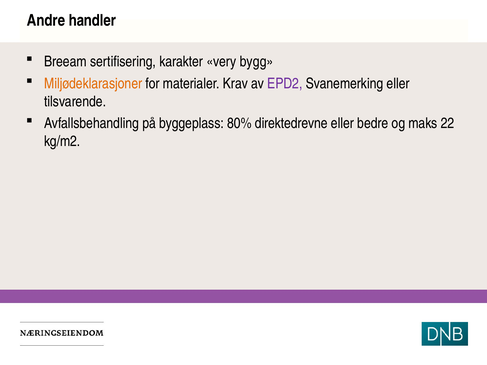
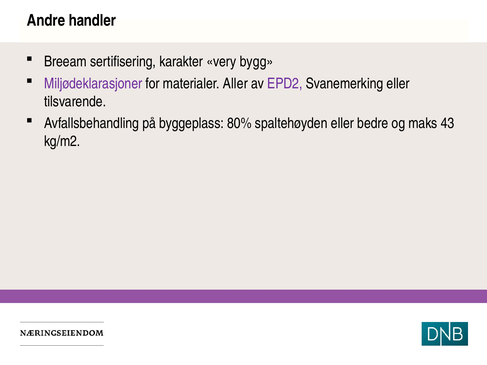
Miljødeklarasjoner colour: orange -> purple
Krav: Krav -> Aller
direktedrevne: direktedrevne -> spaltehøyden
22: 22 -> 43
